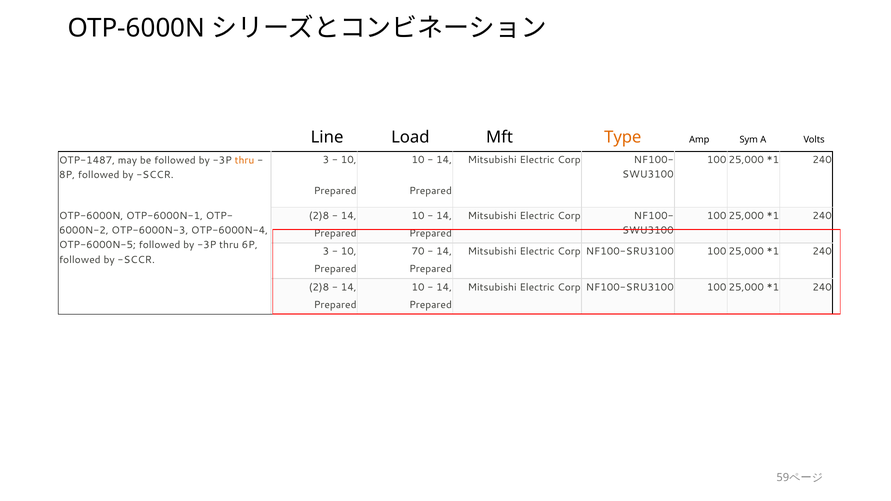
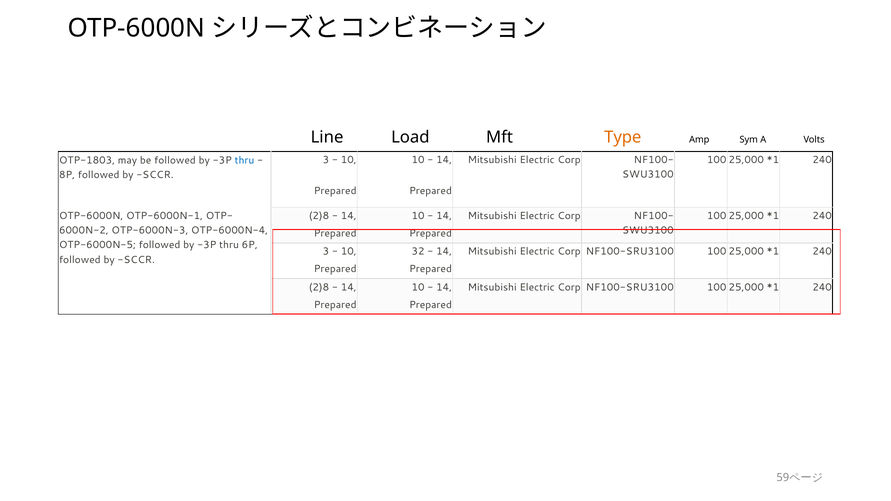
OTP-1487: OTP-1487 -> OTP-1803
thru at (244, 160) colour: orange -> blue
70: 70 -> 32
